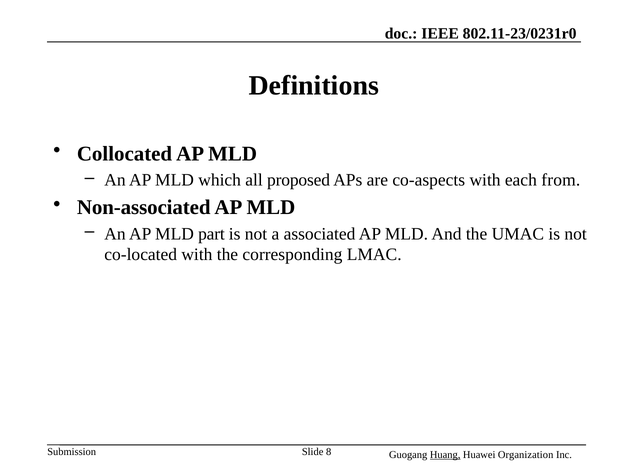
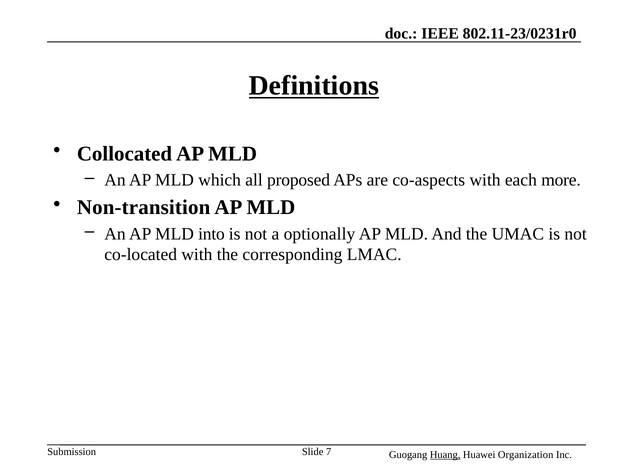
Definitions underline: none -> present
from: from -> more
Non-associated: Non-associated -> Non-transition
part: part -> into
associated: associated -> optionally
8: 8 -> 7
